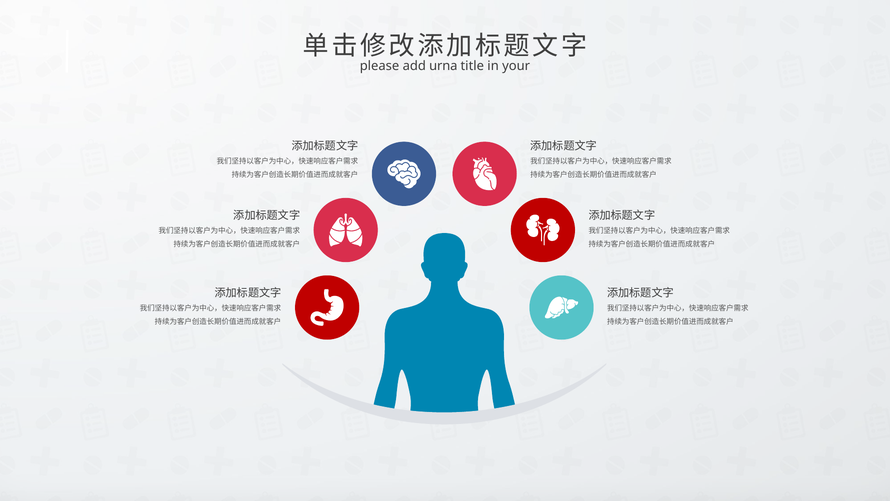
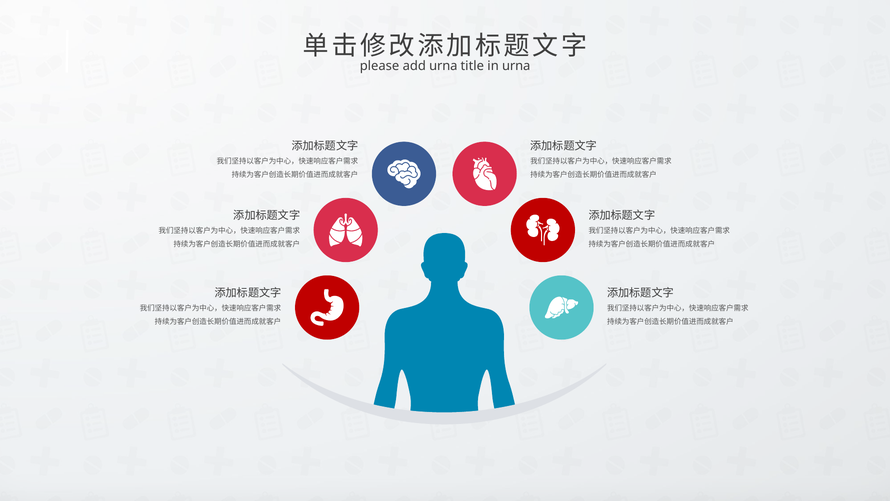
in your: your -> urna
